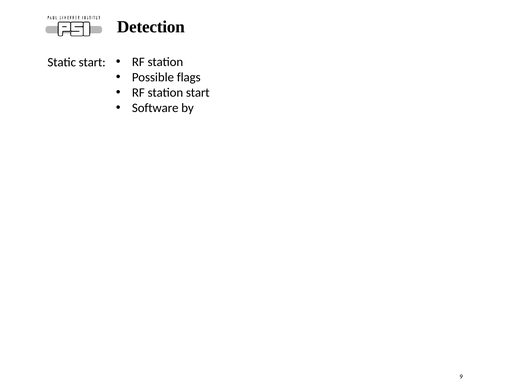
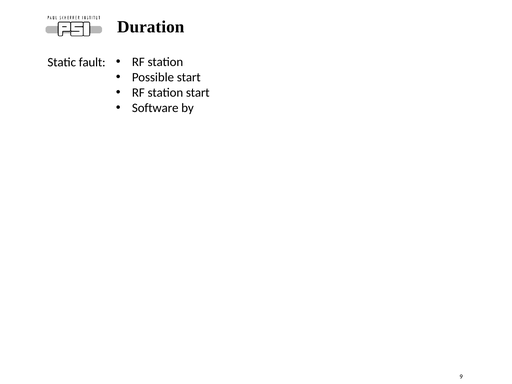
Detection: Detection -> Duration
Static start: start -> fault
Possible flags: flags -> start
